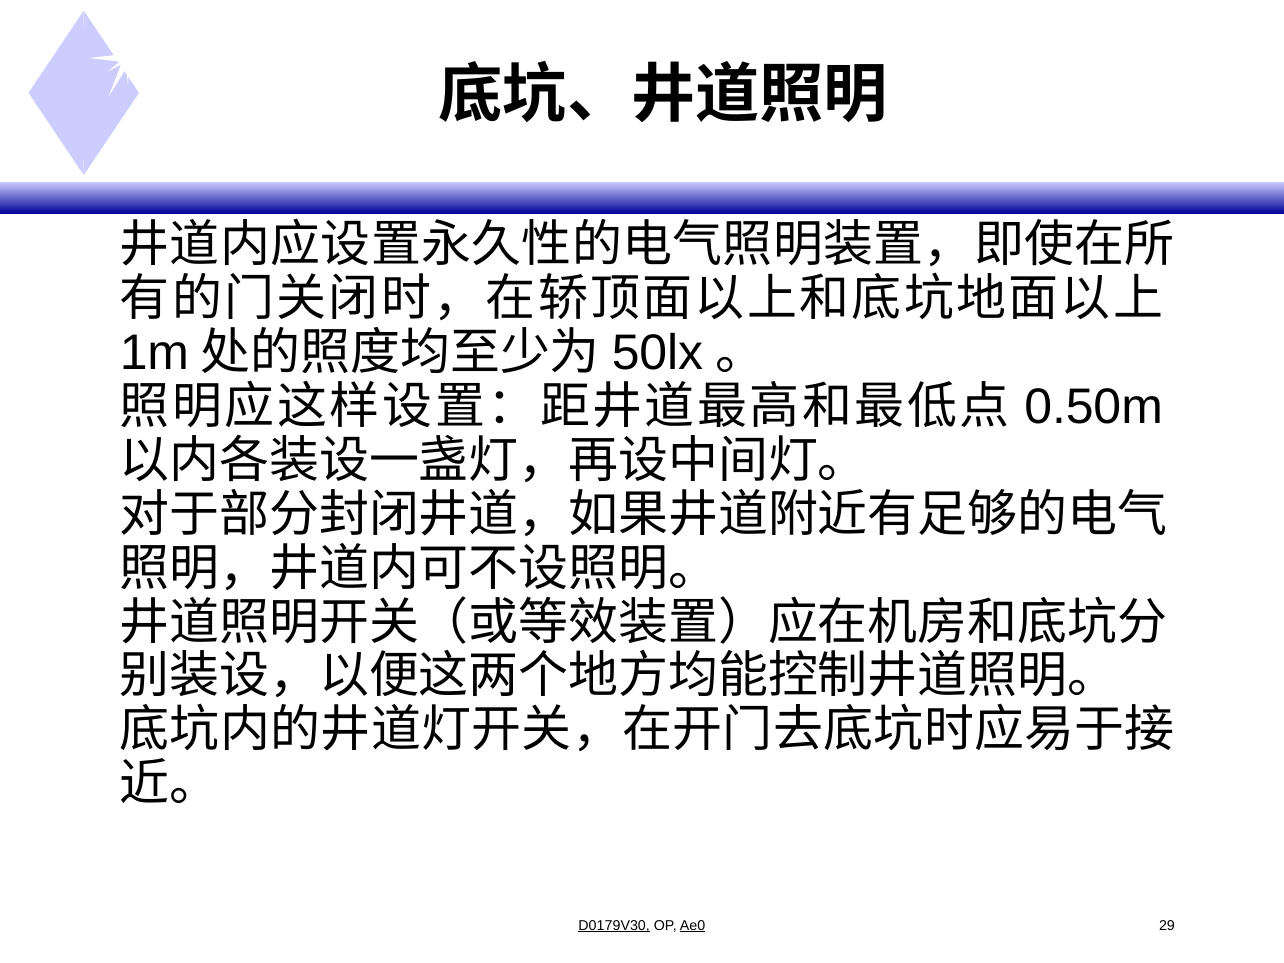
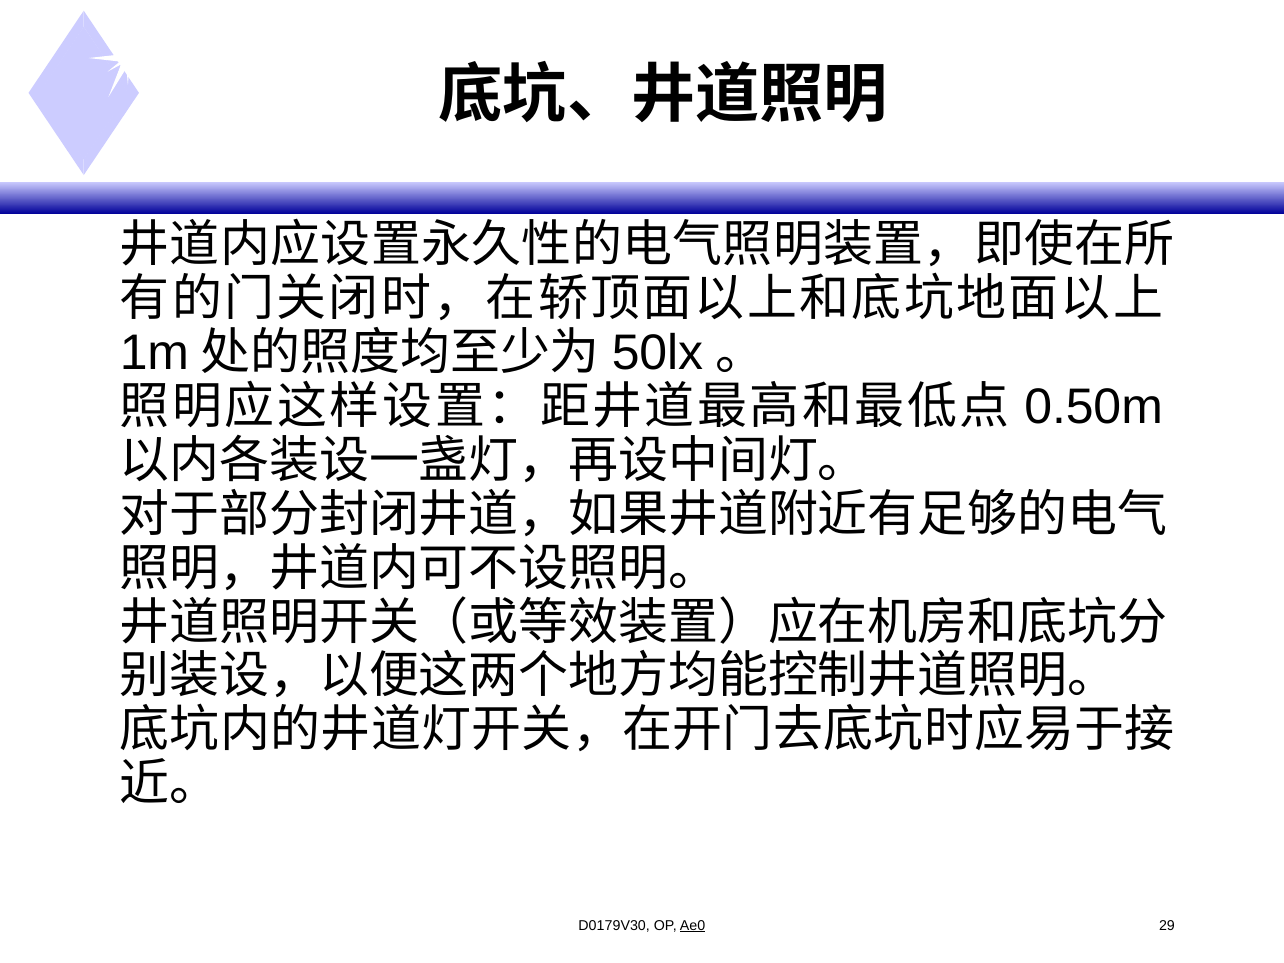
D0179V30 underline: present -> none
